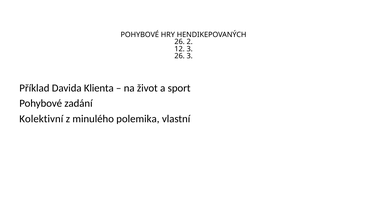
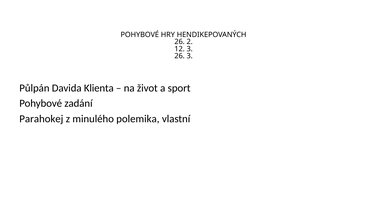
Příklad: Příklad -> Půlpán
Kolektivní: Kolektivní -> Parahokej
